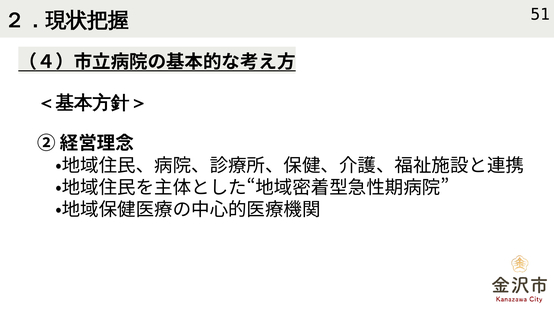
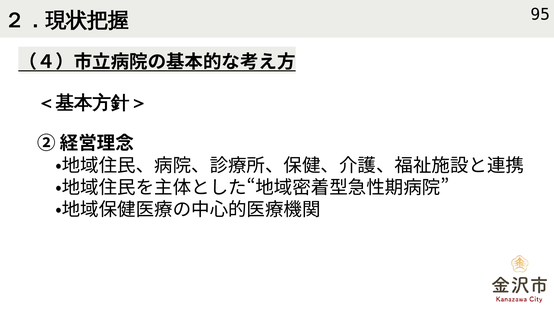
51: 51 -> 95
